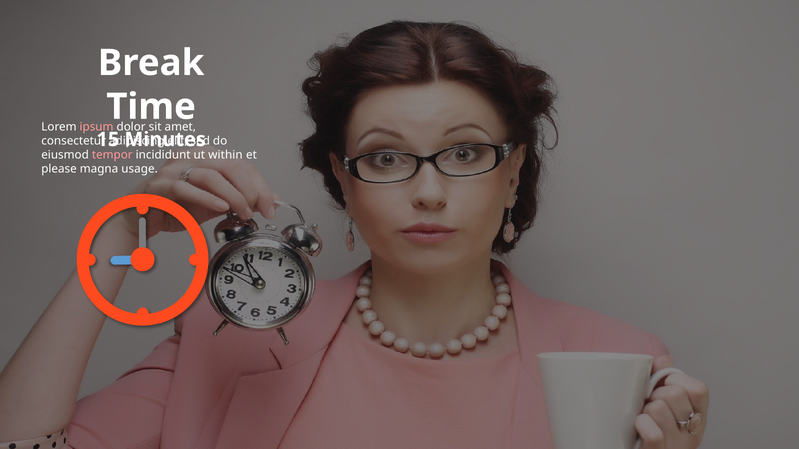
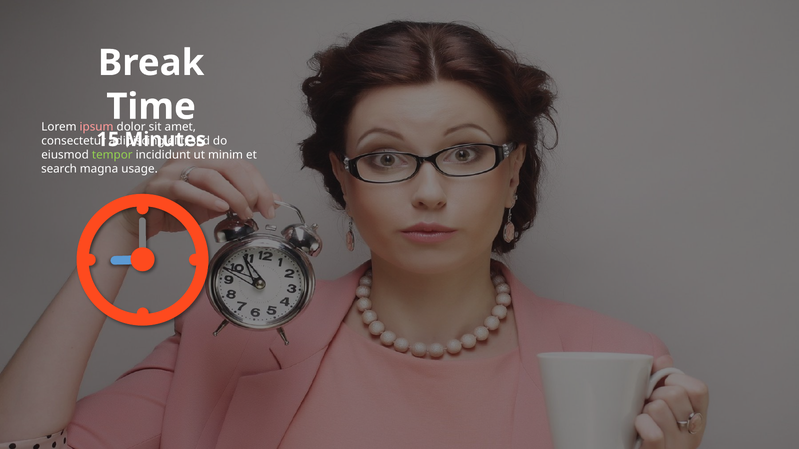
tempor colour: pink -> light green
within: within -> minim
please: please -> search
